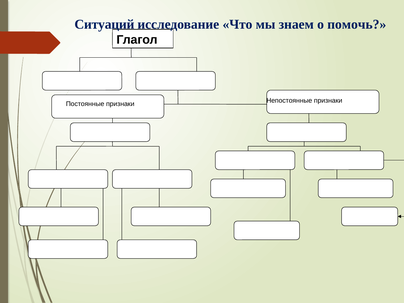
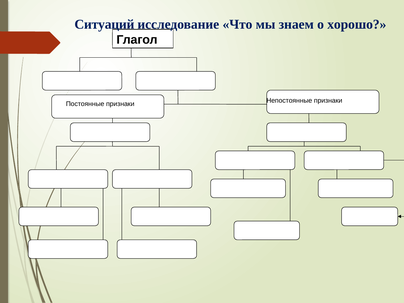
помочь: помочь -> хорошо
